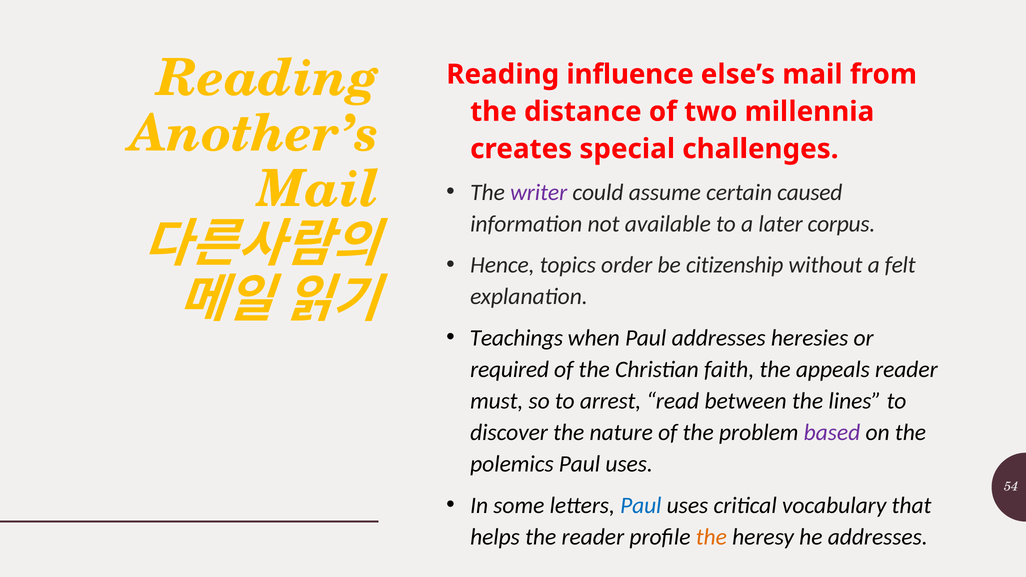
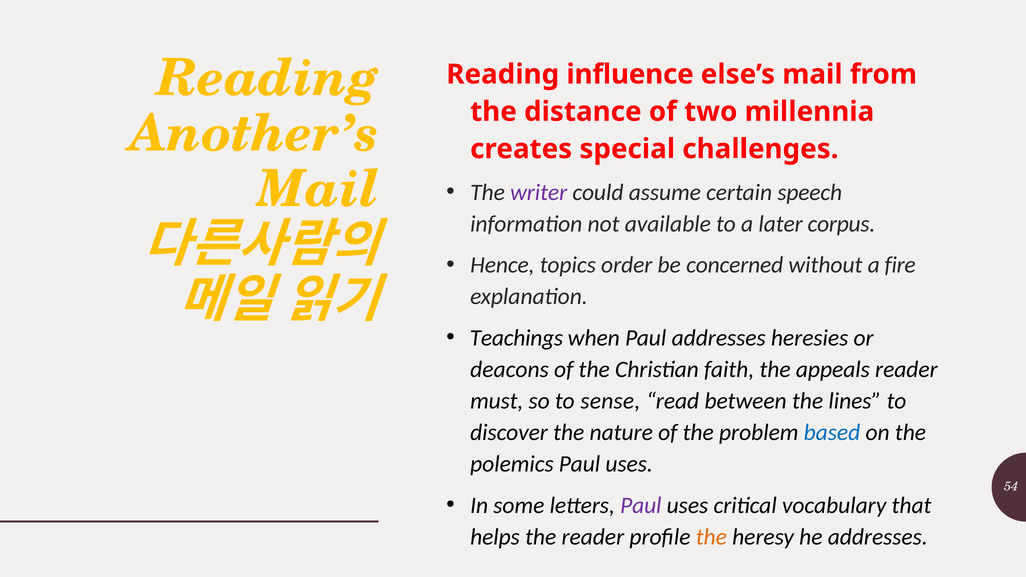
caused: caused -> speech
citizenship: citizenship -> concerned
felt: felt -> fire
required: required -> deacons
arrest: arrest -> sense
based colour: purple -> blue
Paul at (641, 505) colour: blue -> purple
